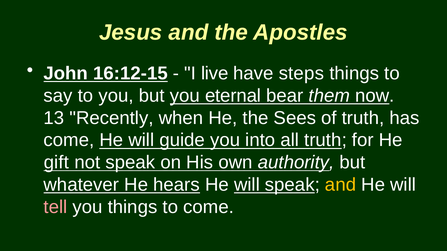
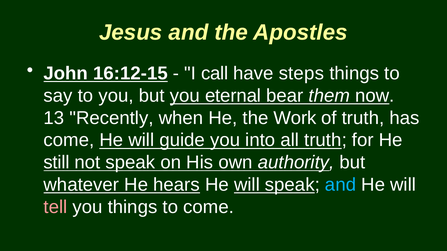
live: live -> call
Sees: Sees -> Work
gift: gift -> still
and at (341, 185) colour: yellow -> light blue
